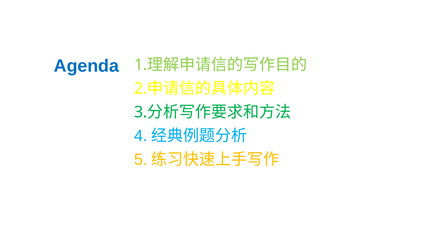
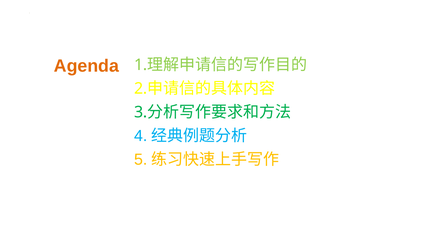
Agenda colour: blue -> orange
